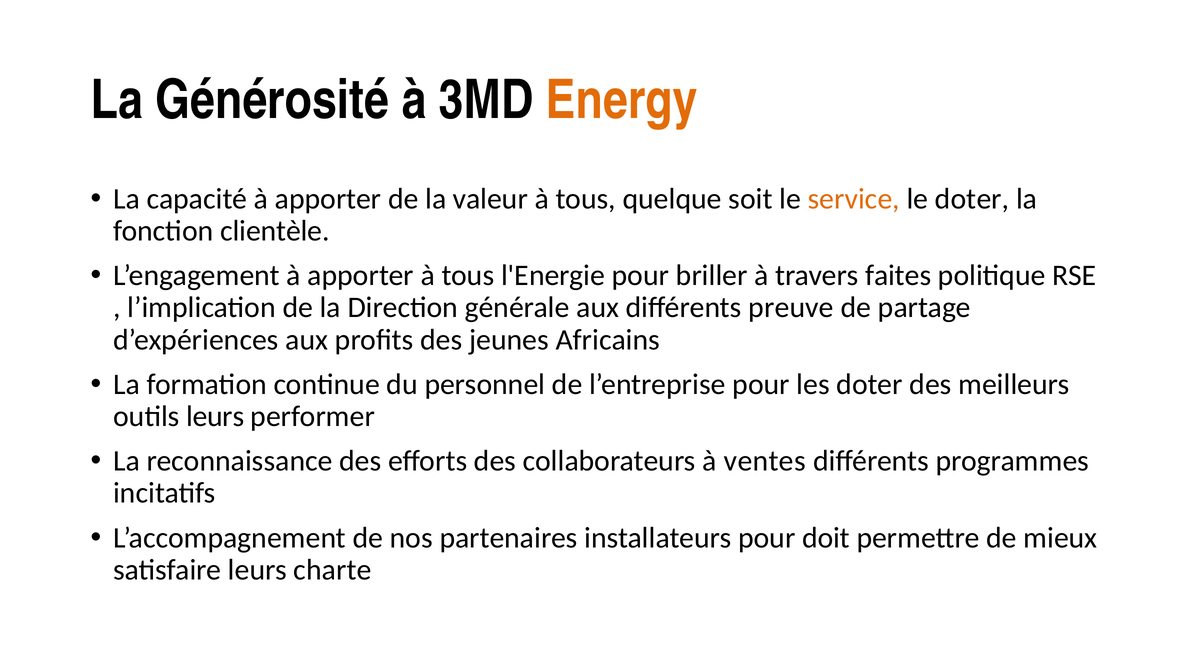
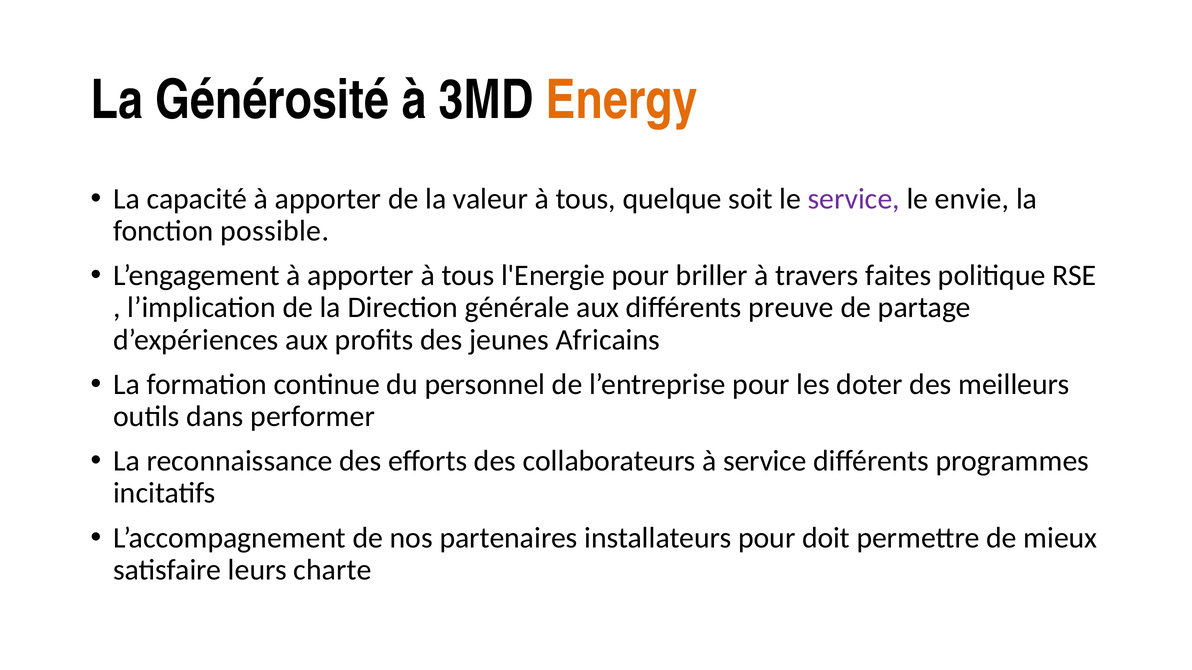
service at (854, 199) colour: orange -> purple
le doter: doter -> envie
clientèle: clientèle -> possible
outils leurs: leurs -> dans
à ventes: ventes -> service
